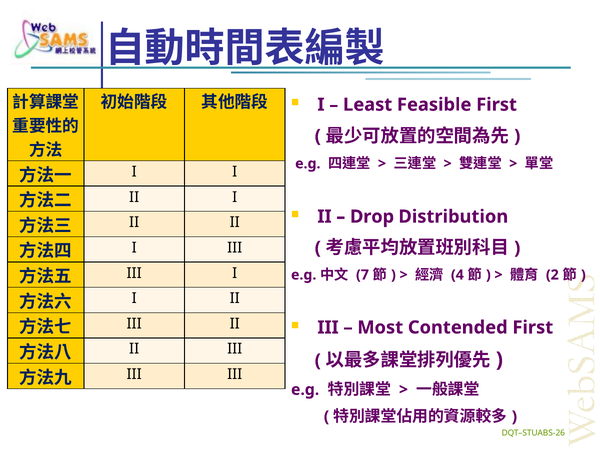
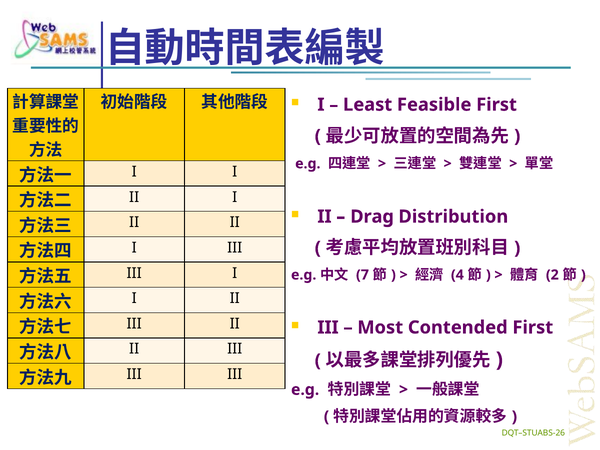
Drop: Drop -> Drag
